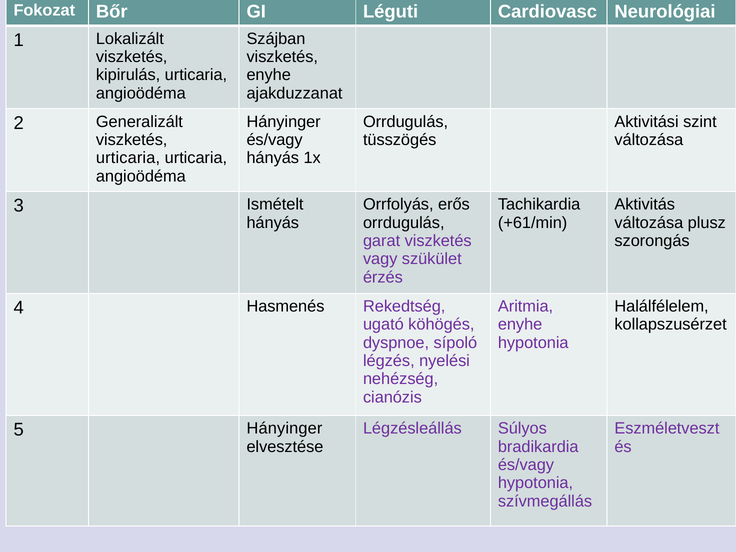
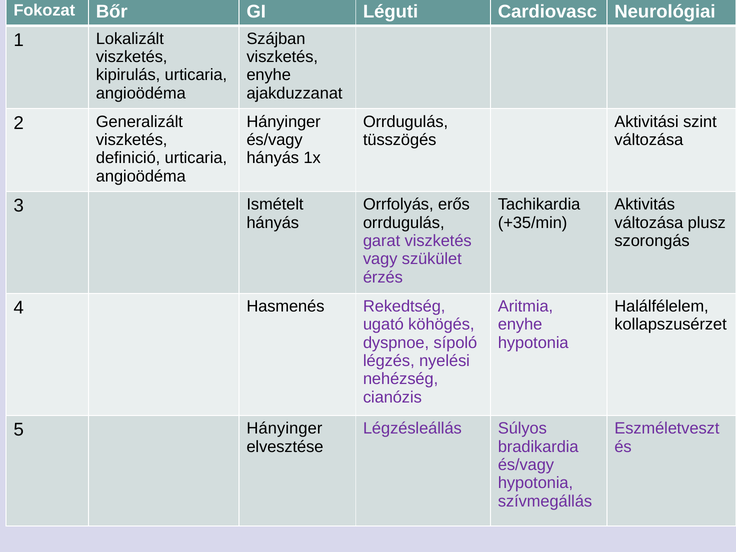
urticaria at (128, 158): urticaria -> definició
+61/min: +61/min -> +35/min
